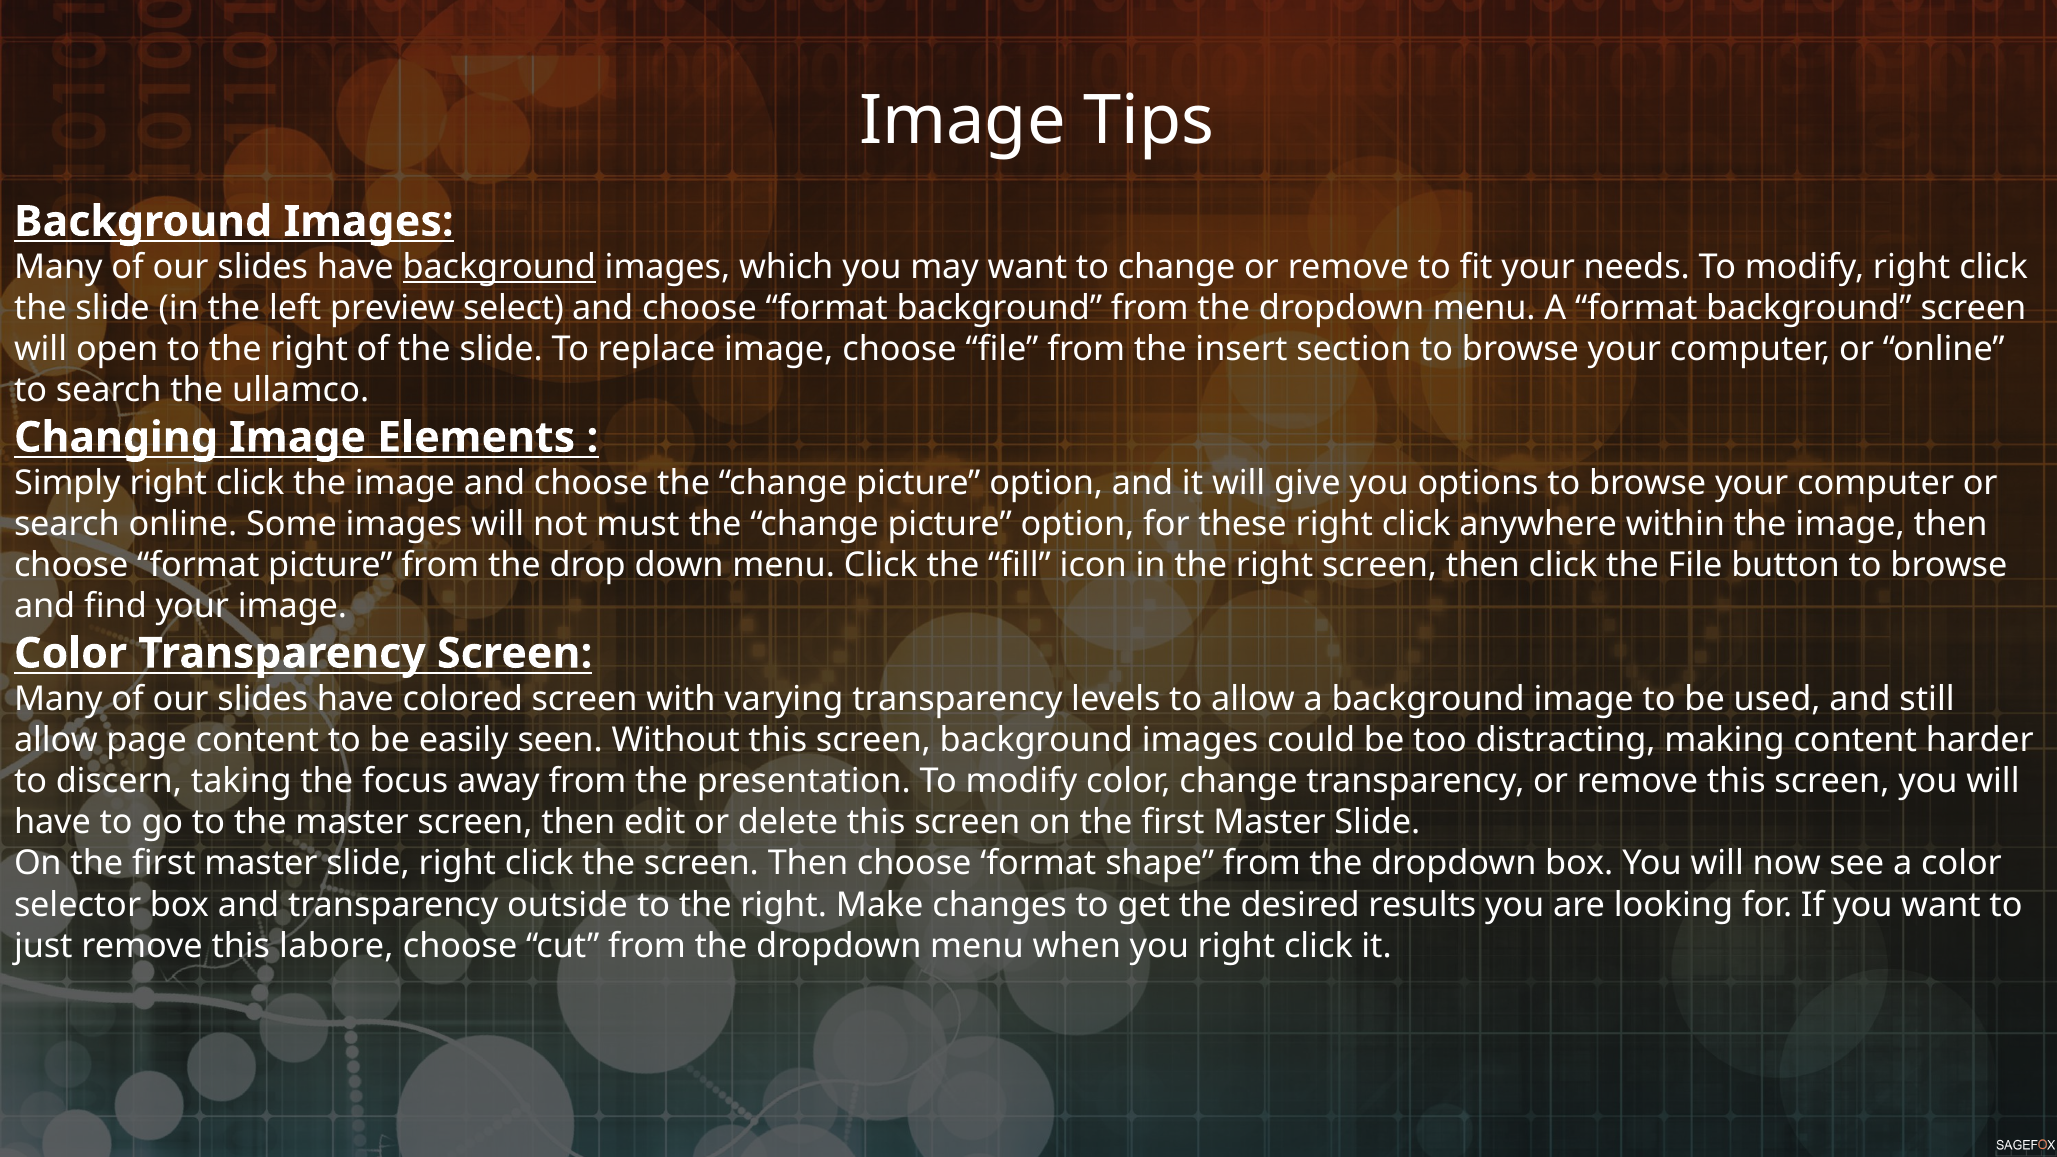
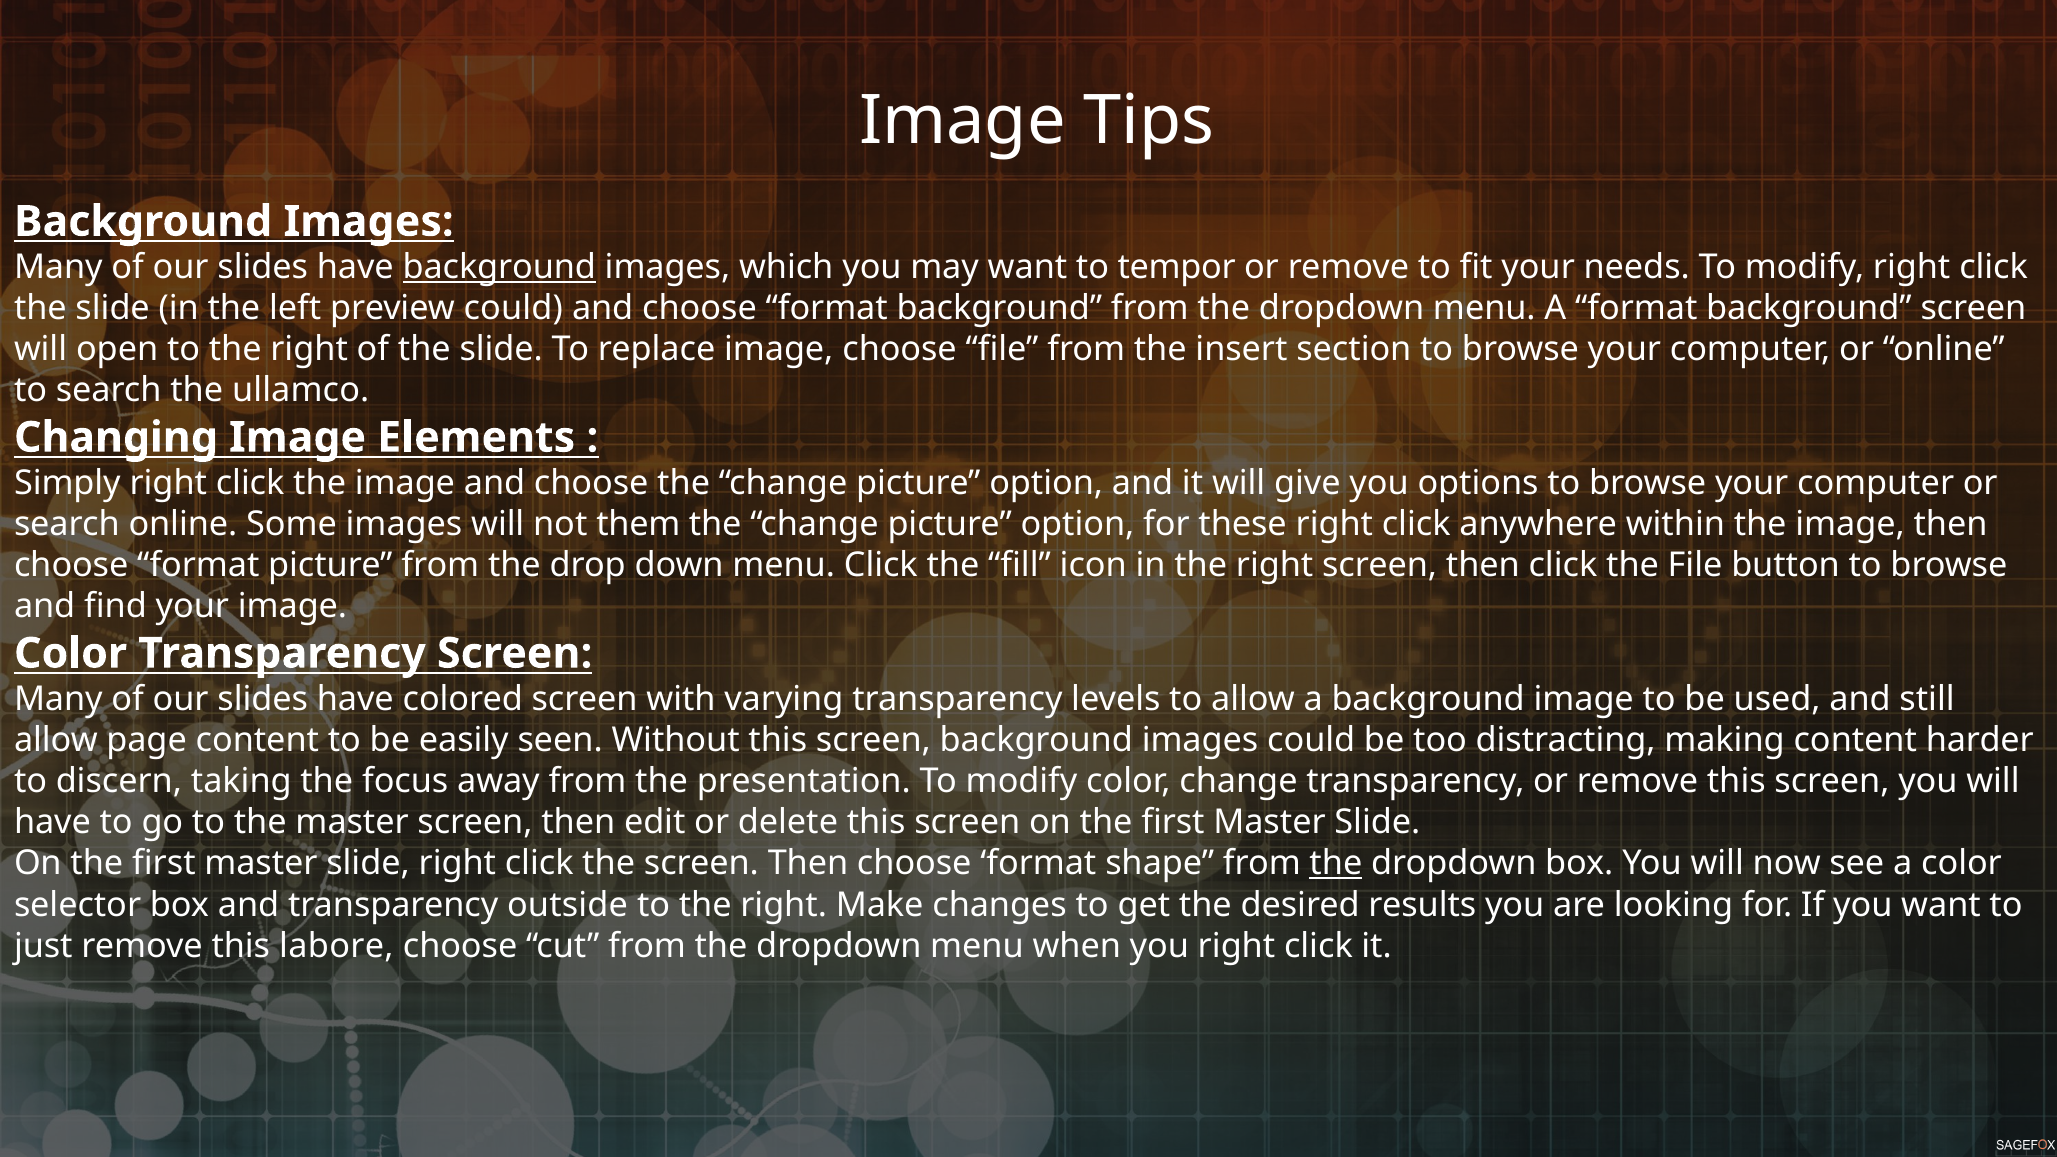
to change: change -> tempor
preview select: select -> could
must: must -> them
the at (1336, 864) underline: none -> present
